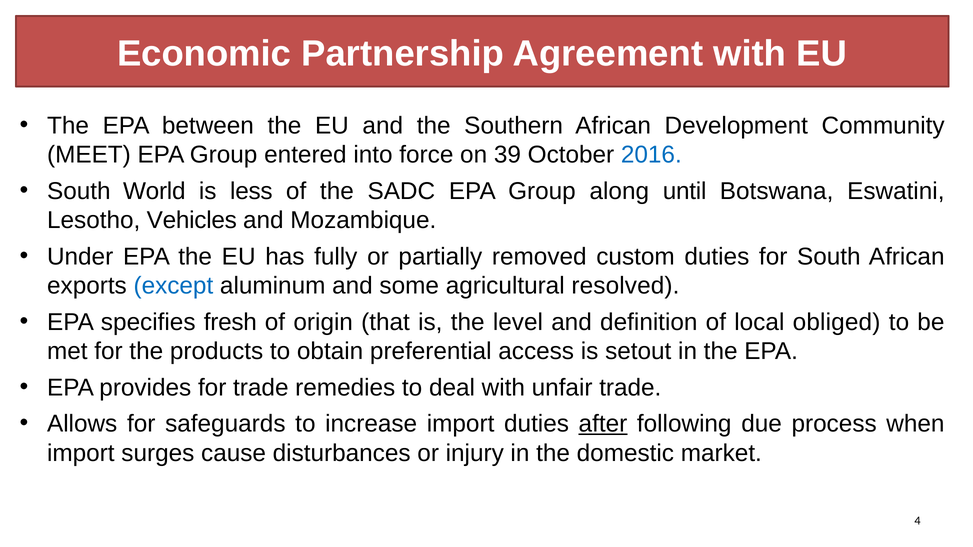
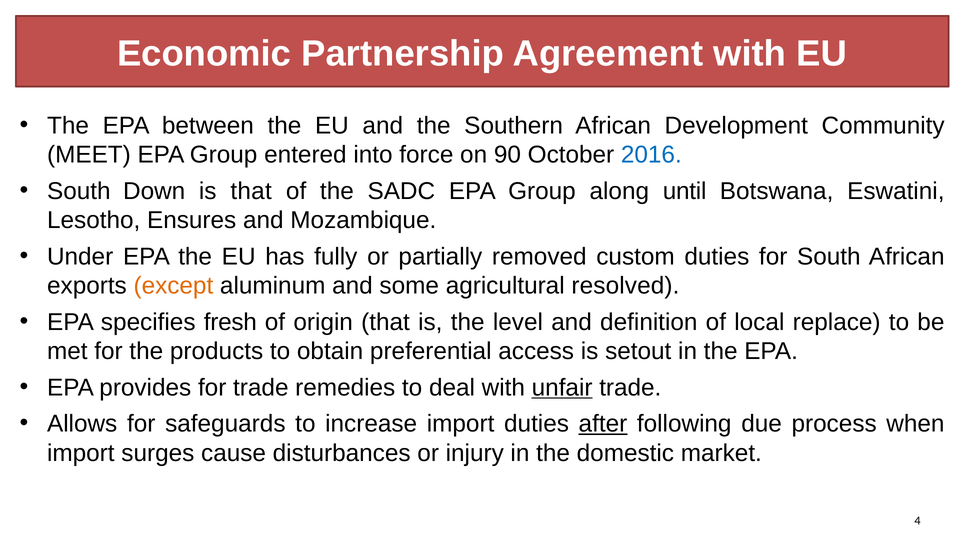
39: 39 -> 90
World: World -> Down
is less: less -> that
Vehicles: Vehicles -> Ensures
except colour: blue -> orange
obliged: obliged -> replace
unfair underline: none -> present
